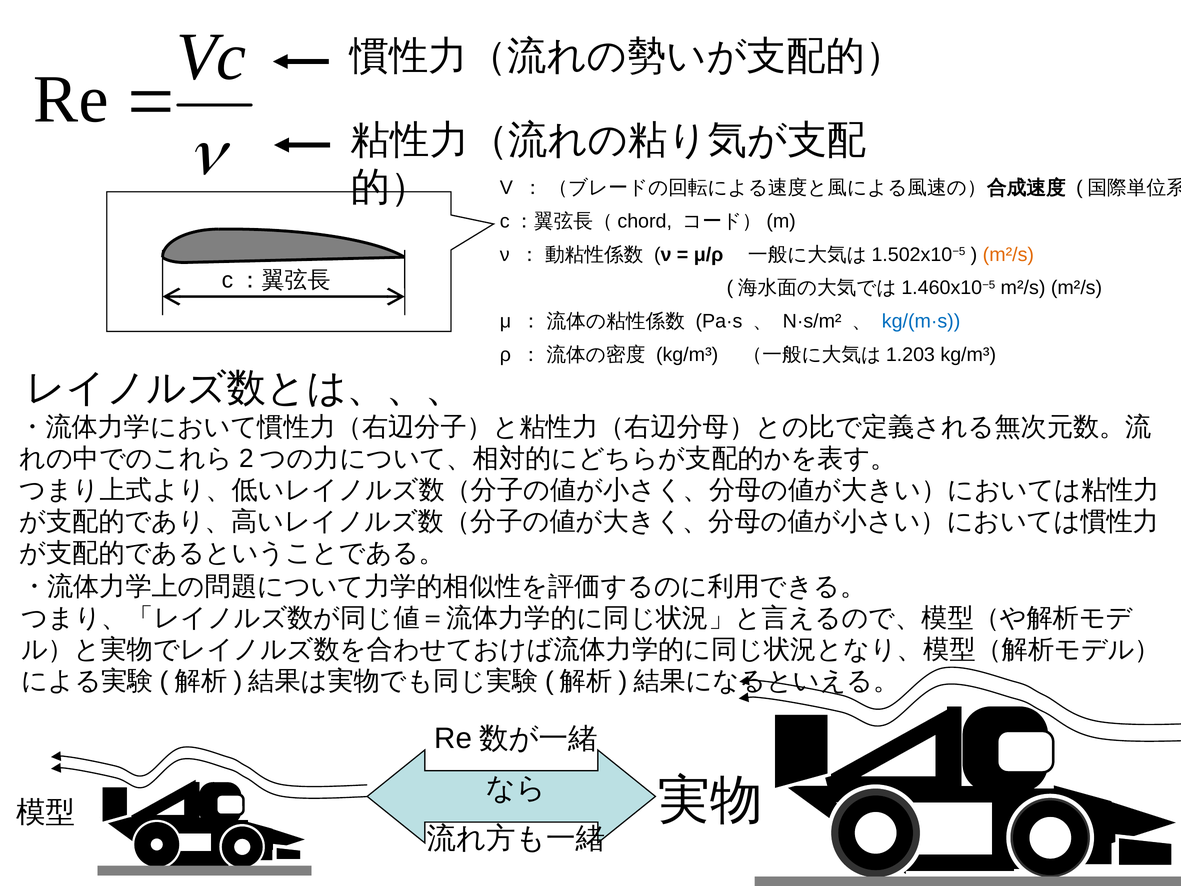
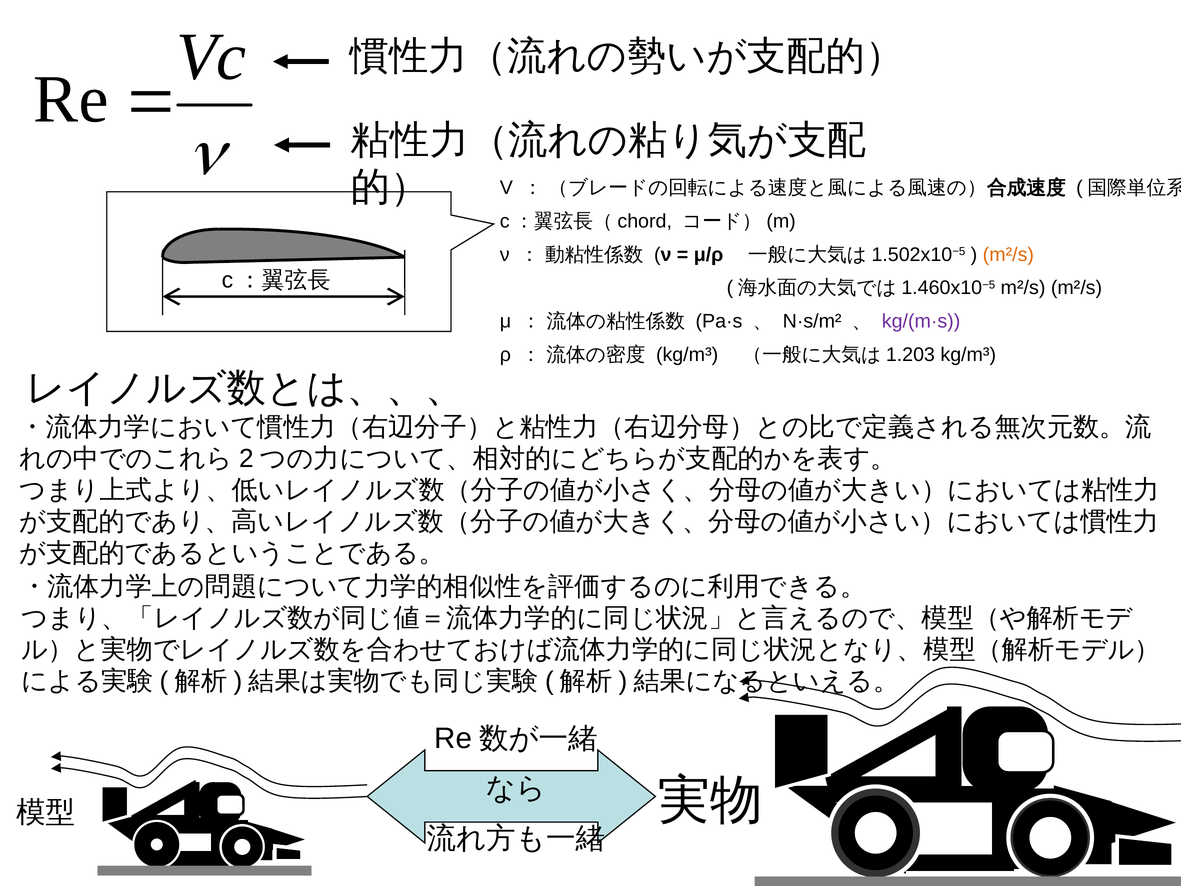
kg/(m·s colour: blue -> purple
